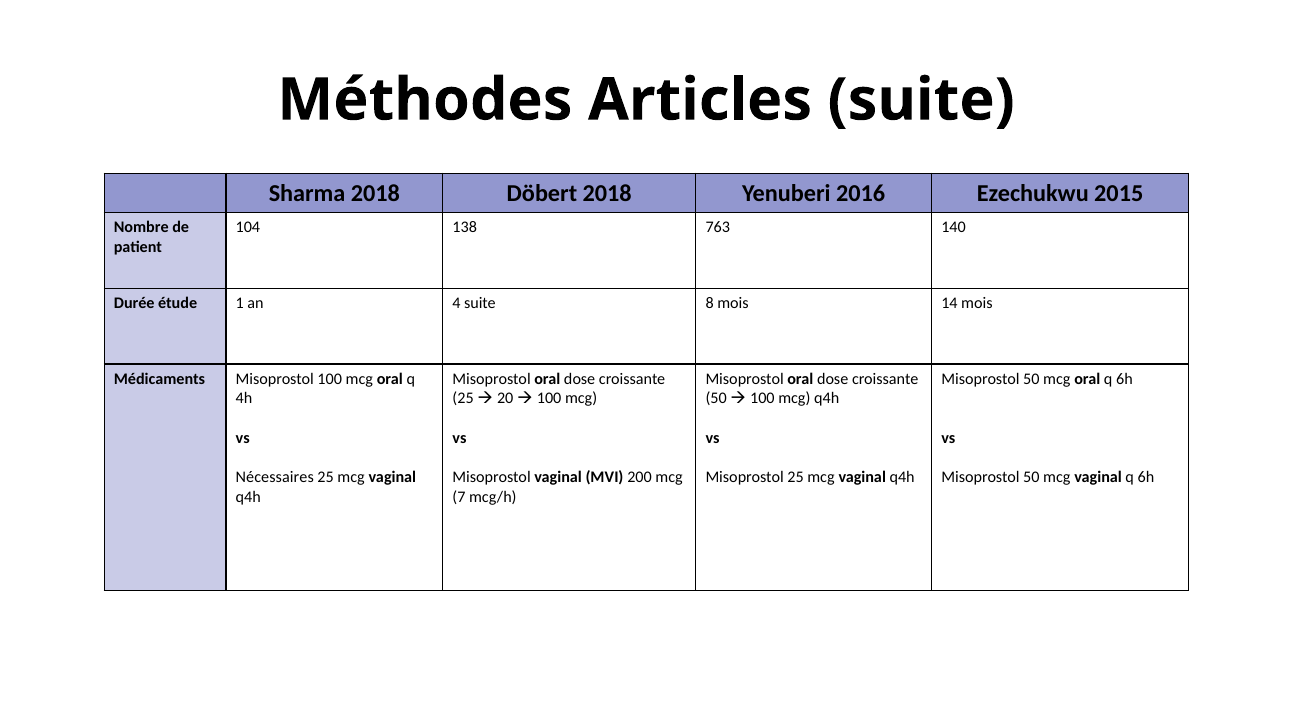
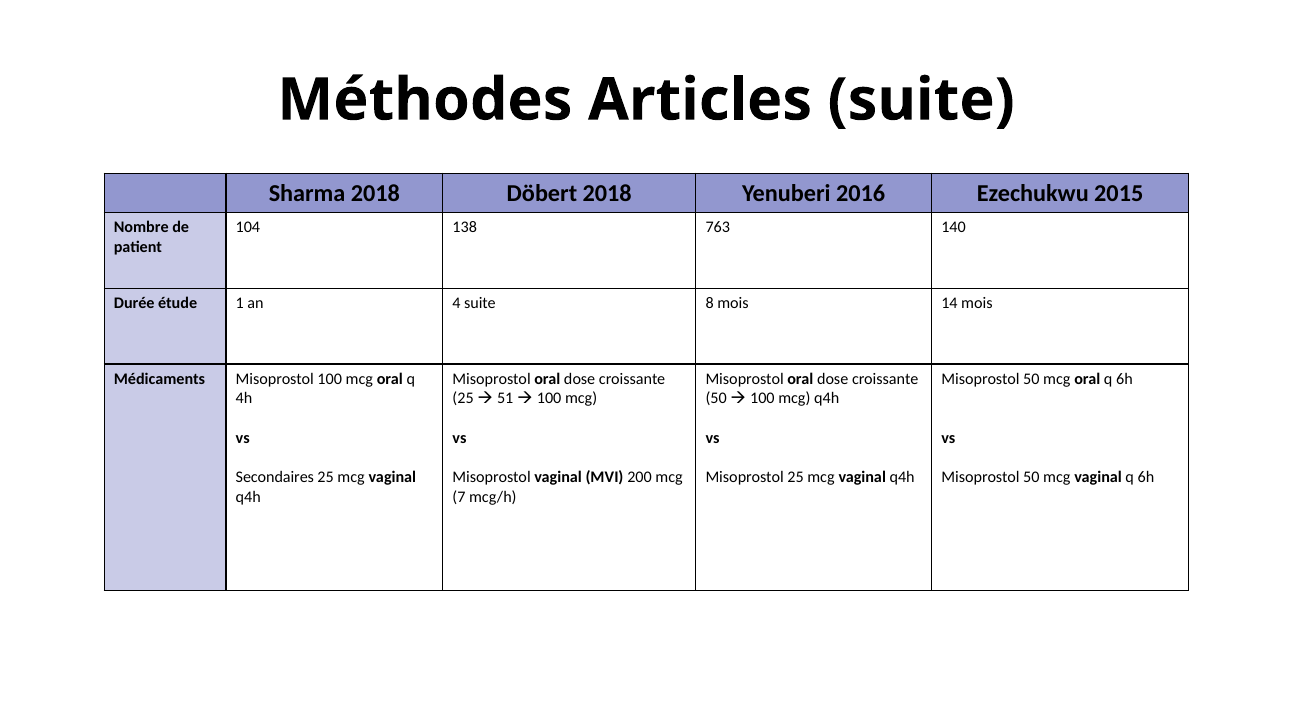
20: 20 -> 51
Nécessaires: Nécessaires -> Secondaires
